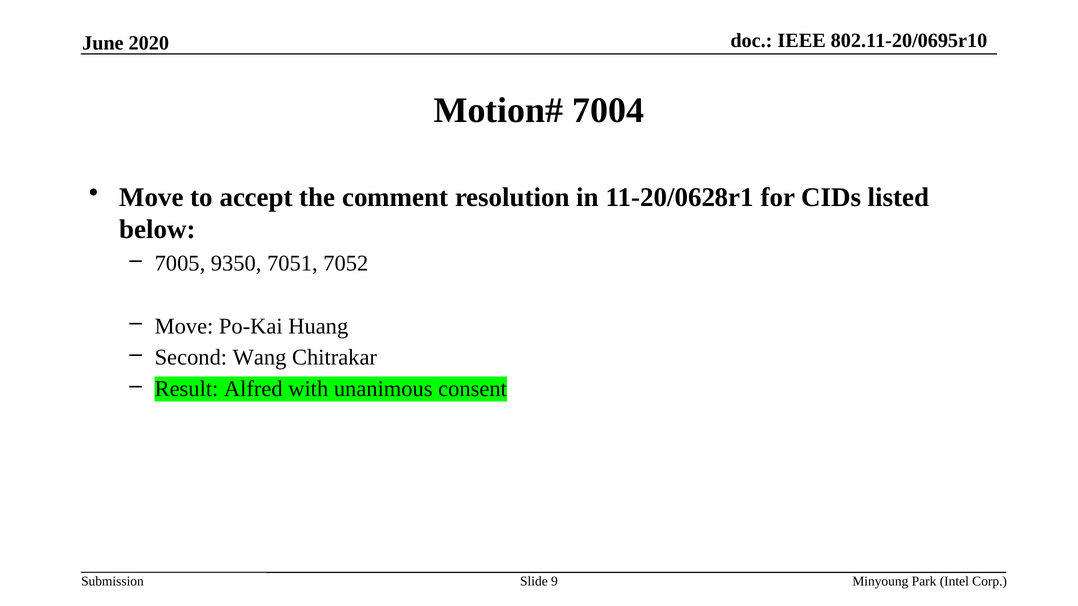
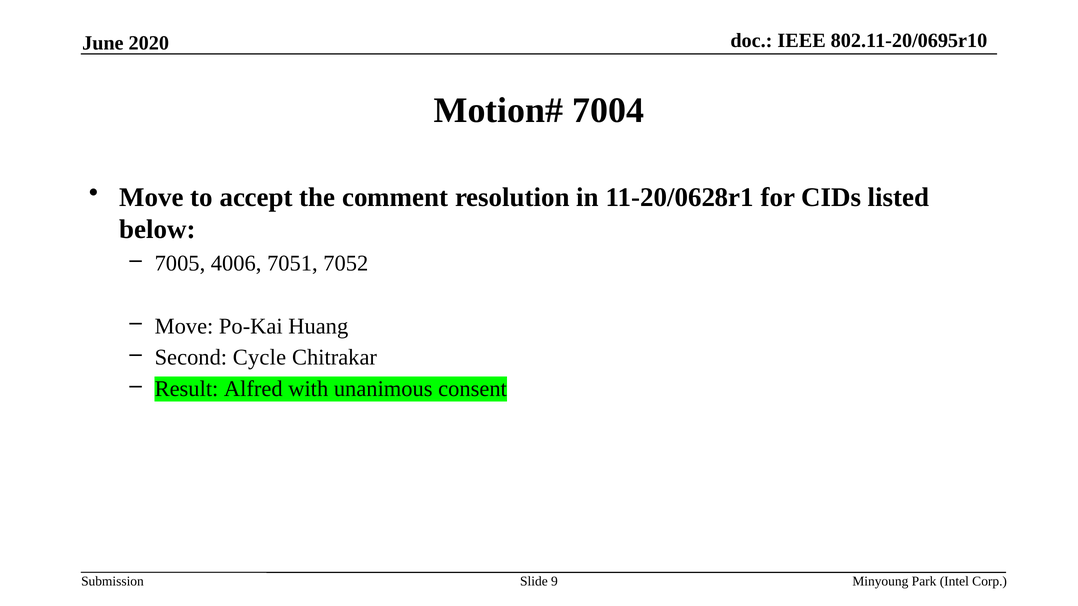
9350: 9350 -> 4006
Wang: Wang -> Cycle
